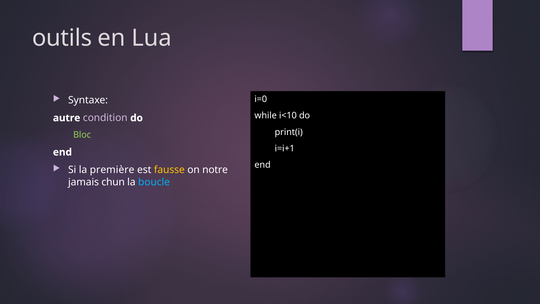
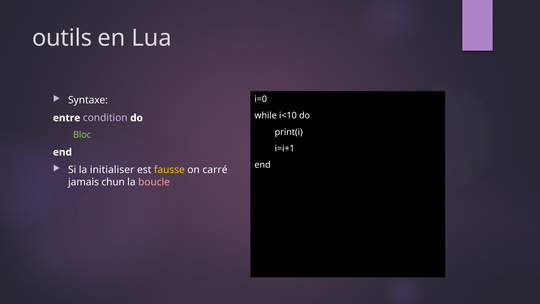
autre: autre -> entre
première: première -> initialiser
notre: notre -> carré
boucle colour: light blue -> pink
